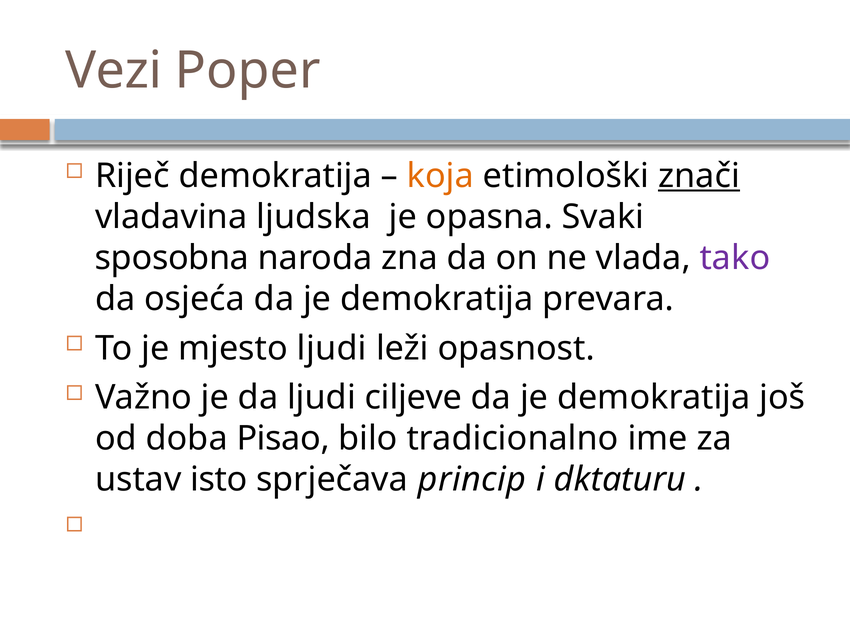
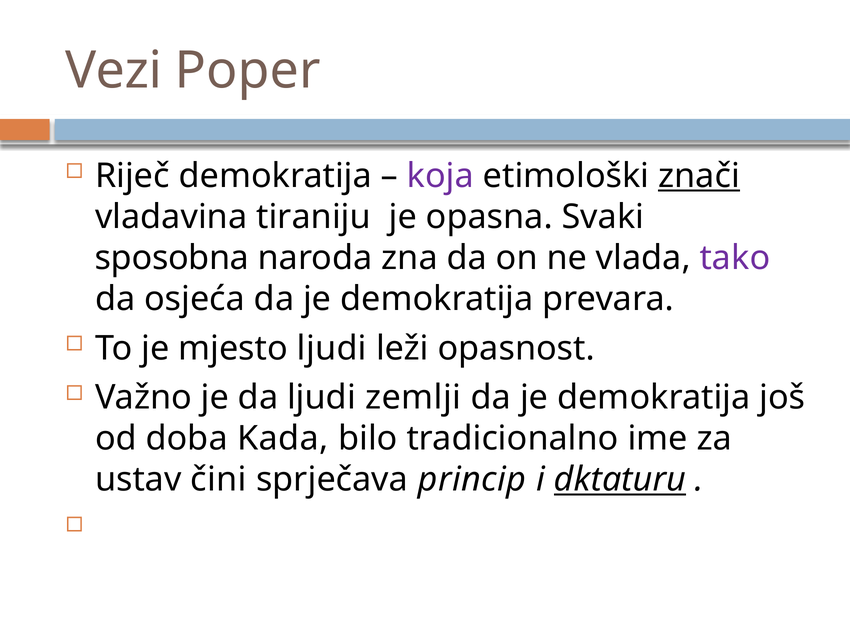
koja colour: orange -> purple
ljudska: ljudska -> tiraniju
ciljeve: ciljeve -> zemlji
Pisao: Pisao -> Kada
isto: isto -> čini
dktaturu underline: none -> present
